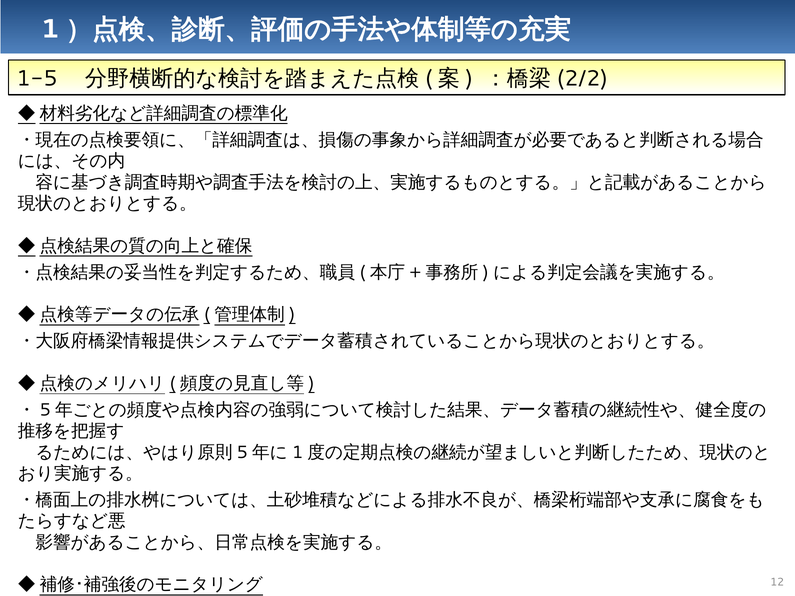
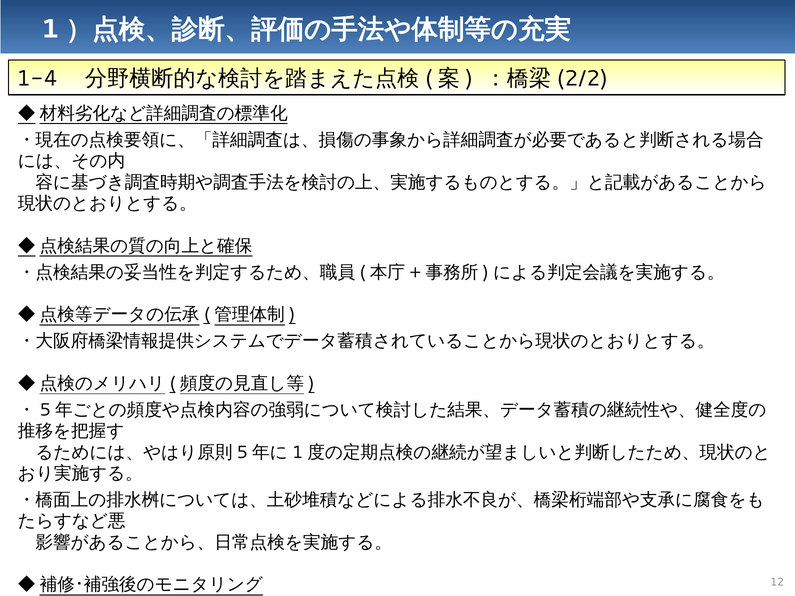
1-5: 1-5 -> 1-4
